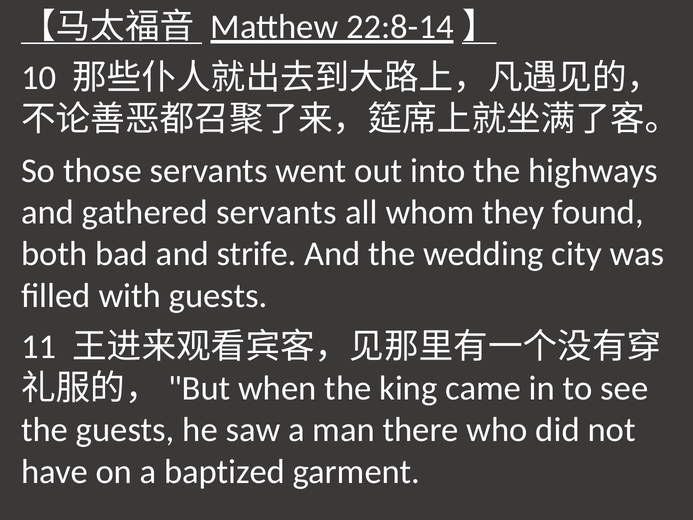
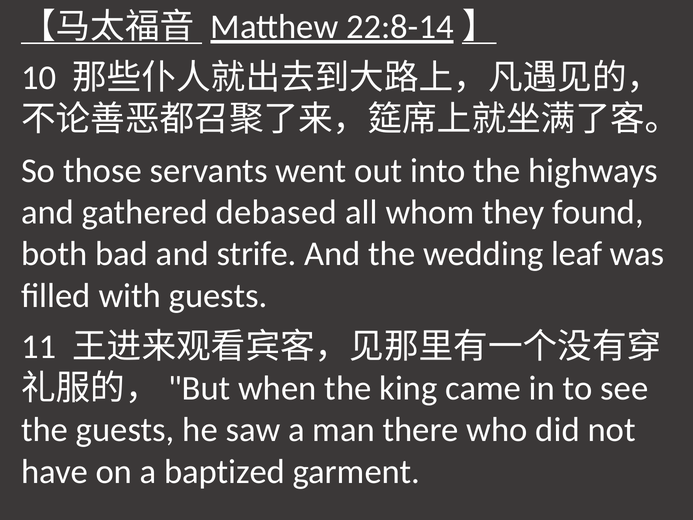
gathered servants: servants -> debased
city: city -> leaf
